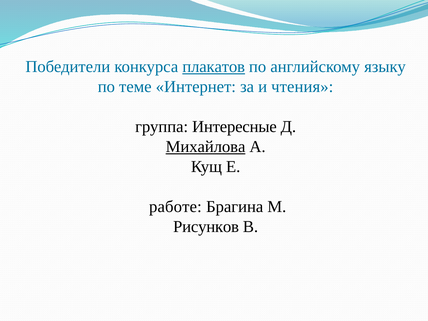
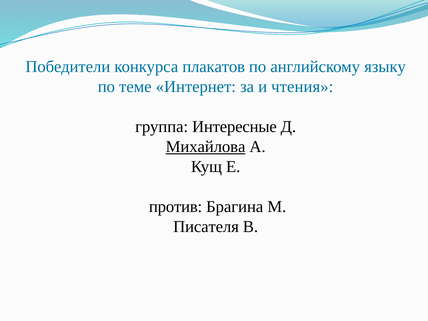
плакатов underline: present -> none
работе: работе -> против
Рисунков: Рисунков -> Писателя
